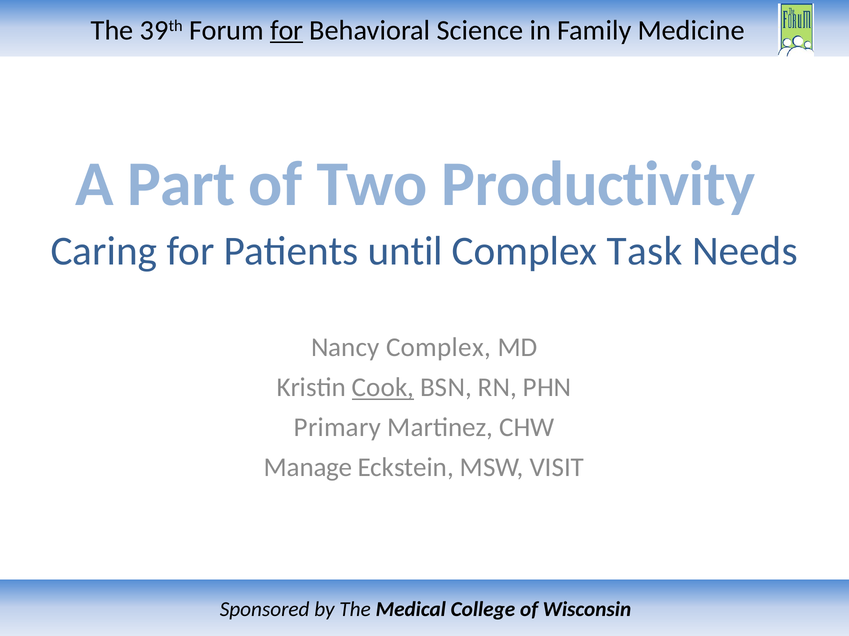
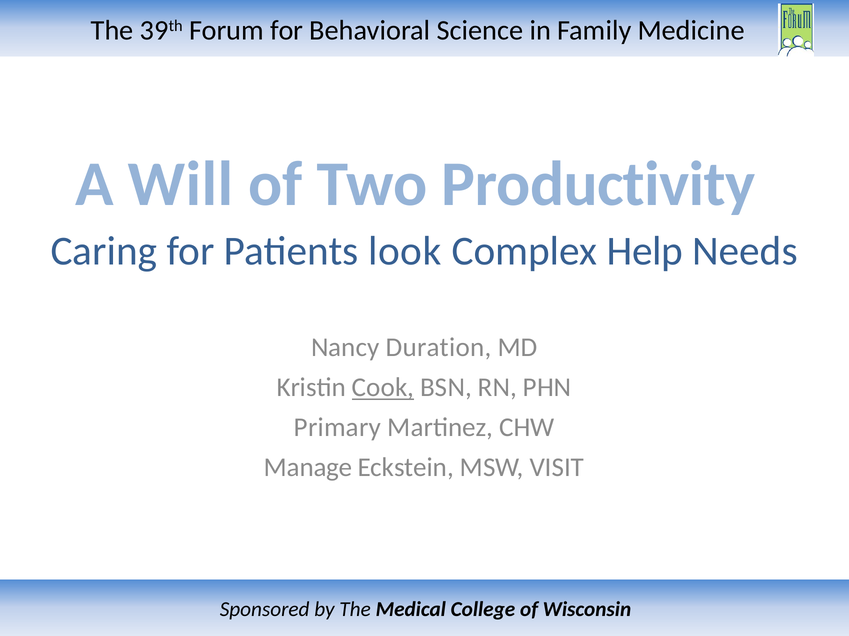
for at (287, 30) underline: present -> none
Part: Part -> Will
until: until -> look
Task: Task -> Help
Nancy Complex: Complex -> Duration
